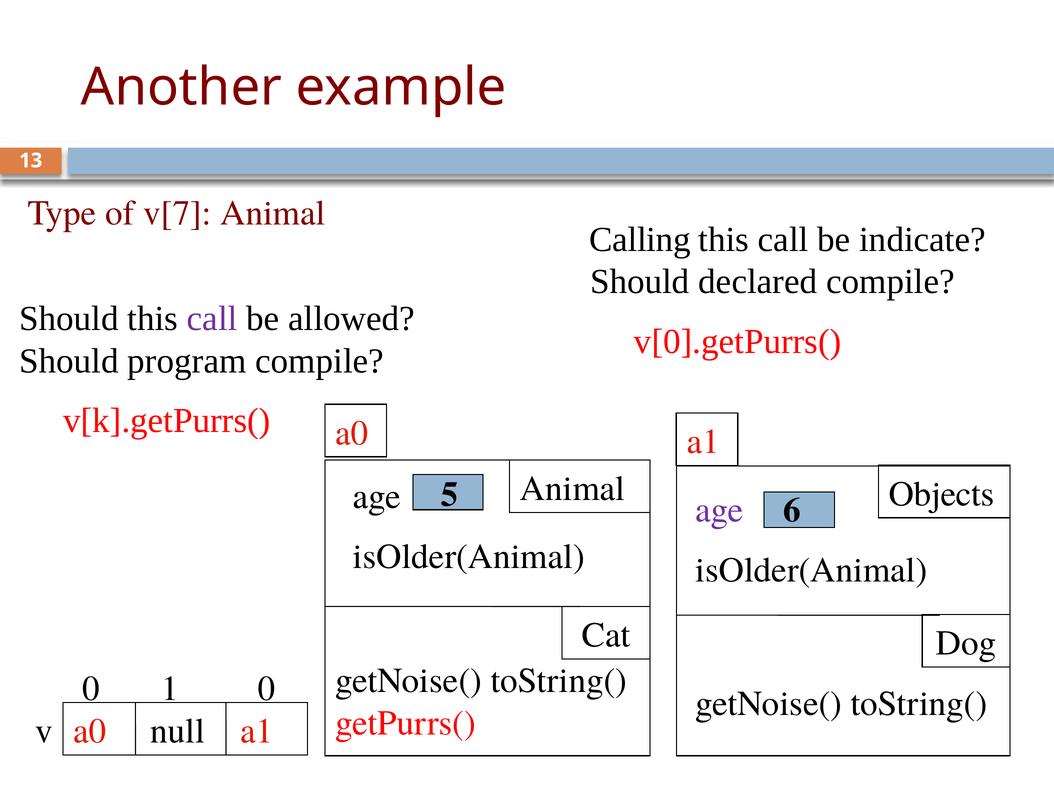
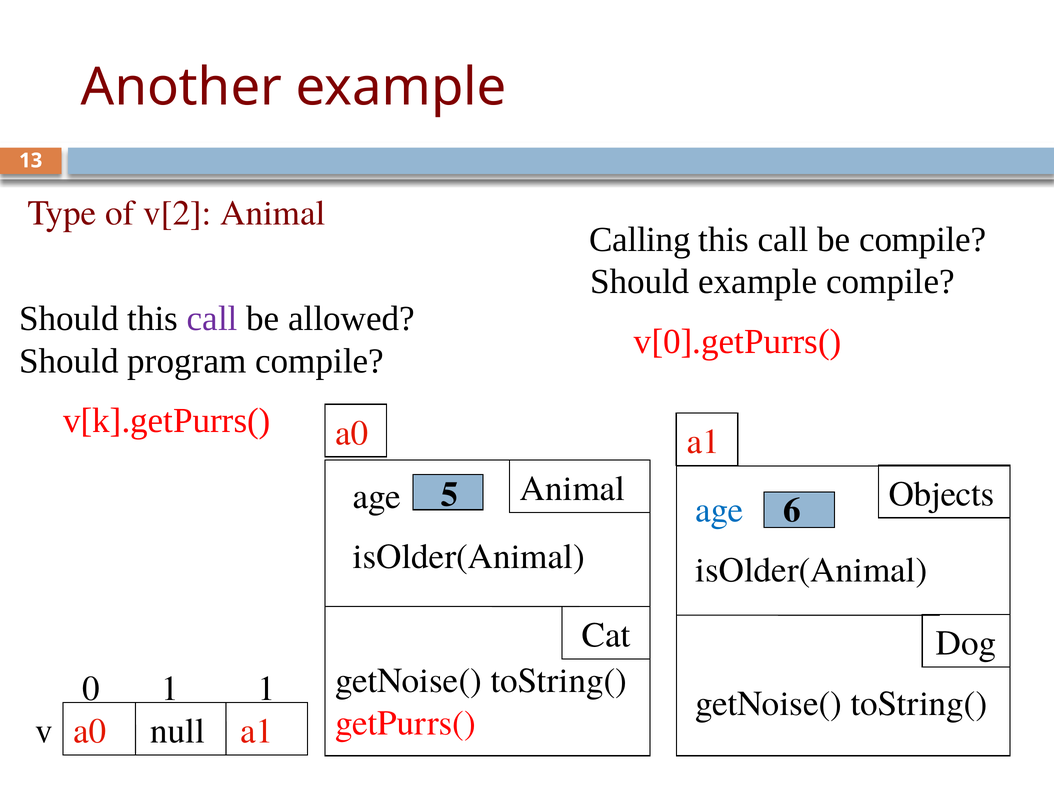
v[7: v[7 -> v[2
be indicate: indicate -> compile
Should declared: declared -> example
age at (720, 510) colour: purple -> blue
1 0: 0 -> 1
